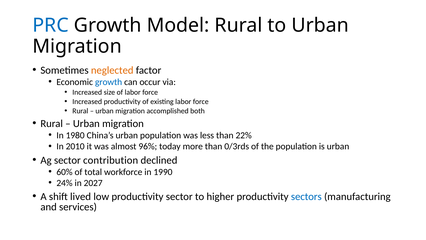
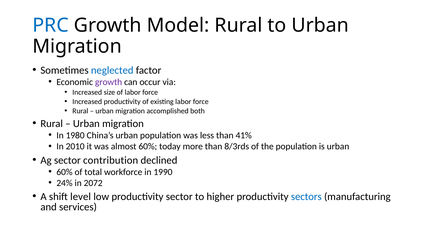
neglected colour: orange -> blue
growth at (109, 82) colour: blue -> purple
22%: 22% -> 41%
almost 96%: 96% -> 60%
0/3rds: 0/3rds -> 8/3rds
2027: 2027 -> 2072
lived: lived -> level
